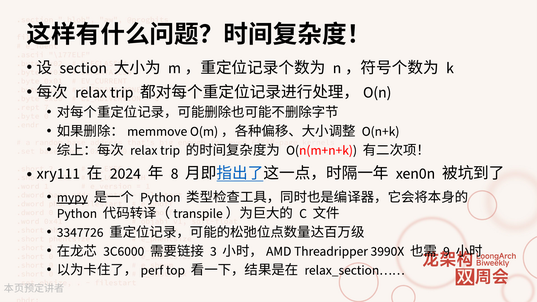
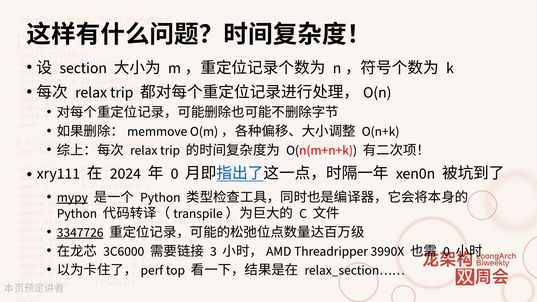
8 at (175, 173): 8 -> 0
3347726 underline: none -> present
9 at (446, 251): 9 -> 0
